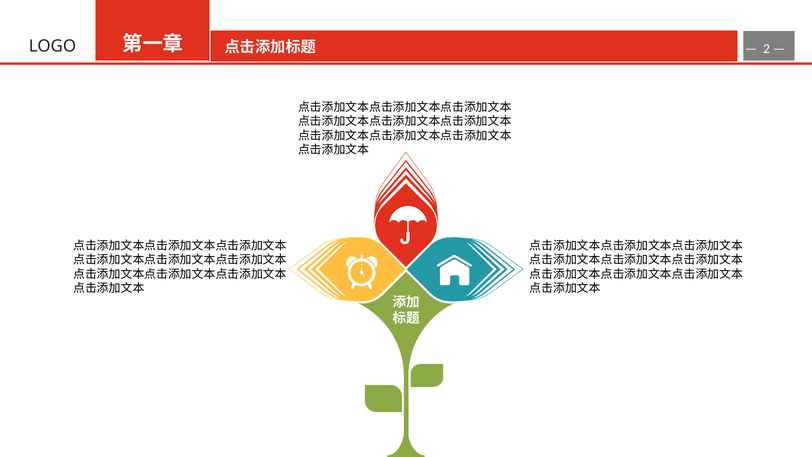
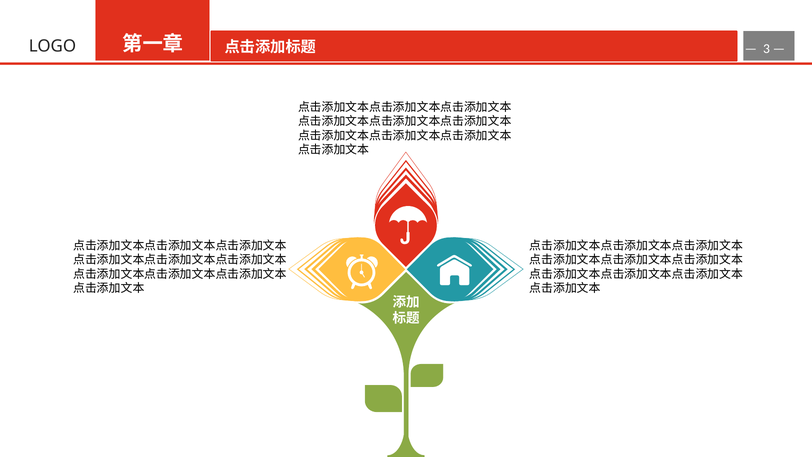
2: 2 -> 3
